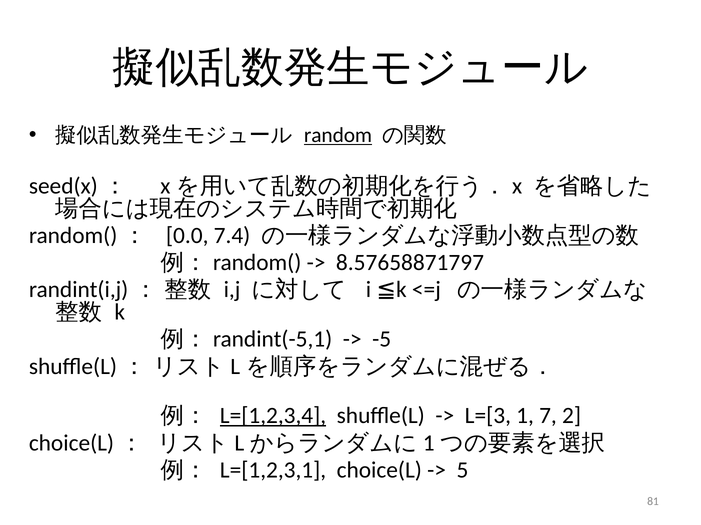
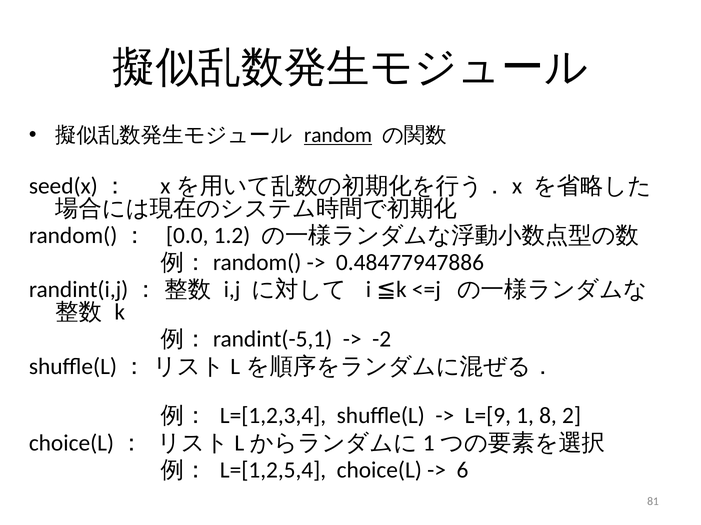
7.4: 7.4 -> 1.2
8.57658871797: 8.57658871797 -> 0.48477947886
-5: -5 -> -2
L=[1,2,3,4 underline: present -> none
L=[3: L=[3 -> L=[9
7: 7 -> 8
L=[1,2,3,1: L=[1,2,3,1 -> L=[1,2,5,4
5: 5 -> 6
